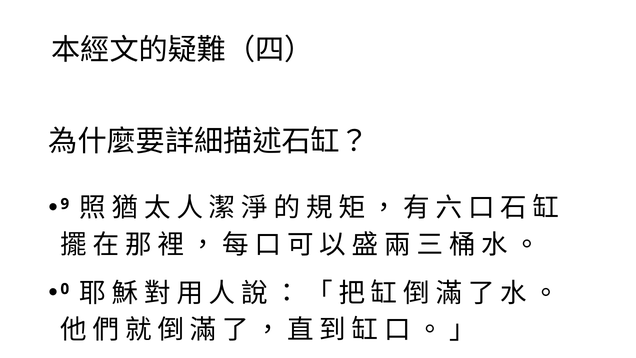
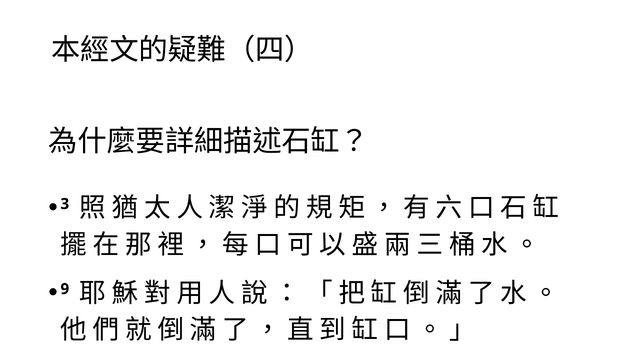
9: 9 -> 3
0: 0 -> 9
